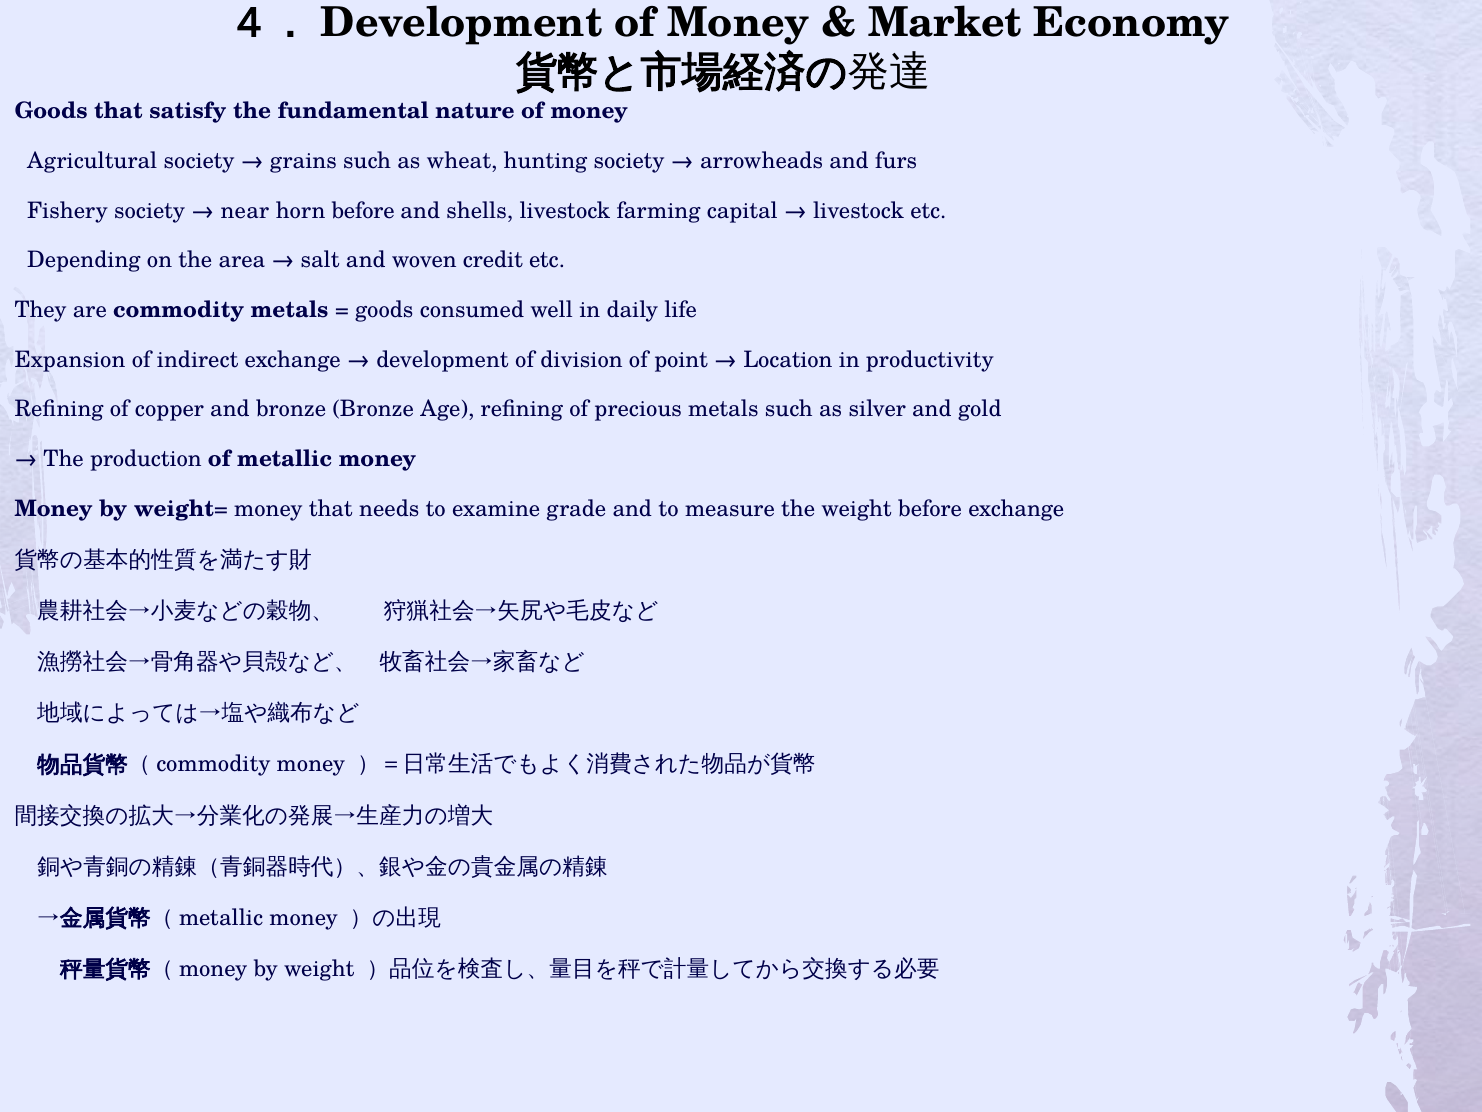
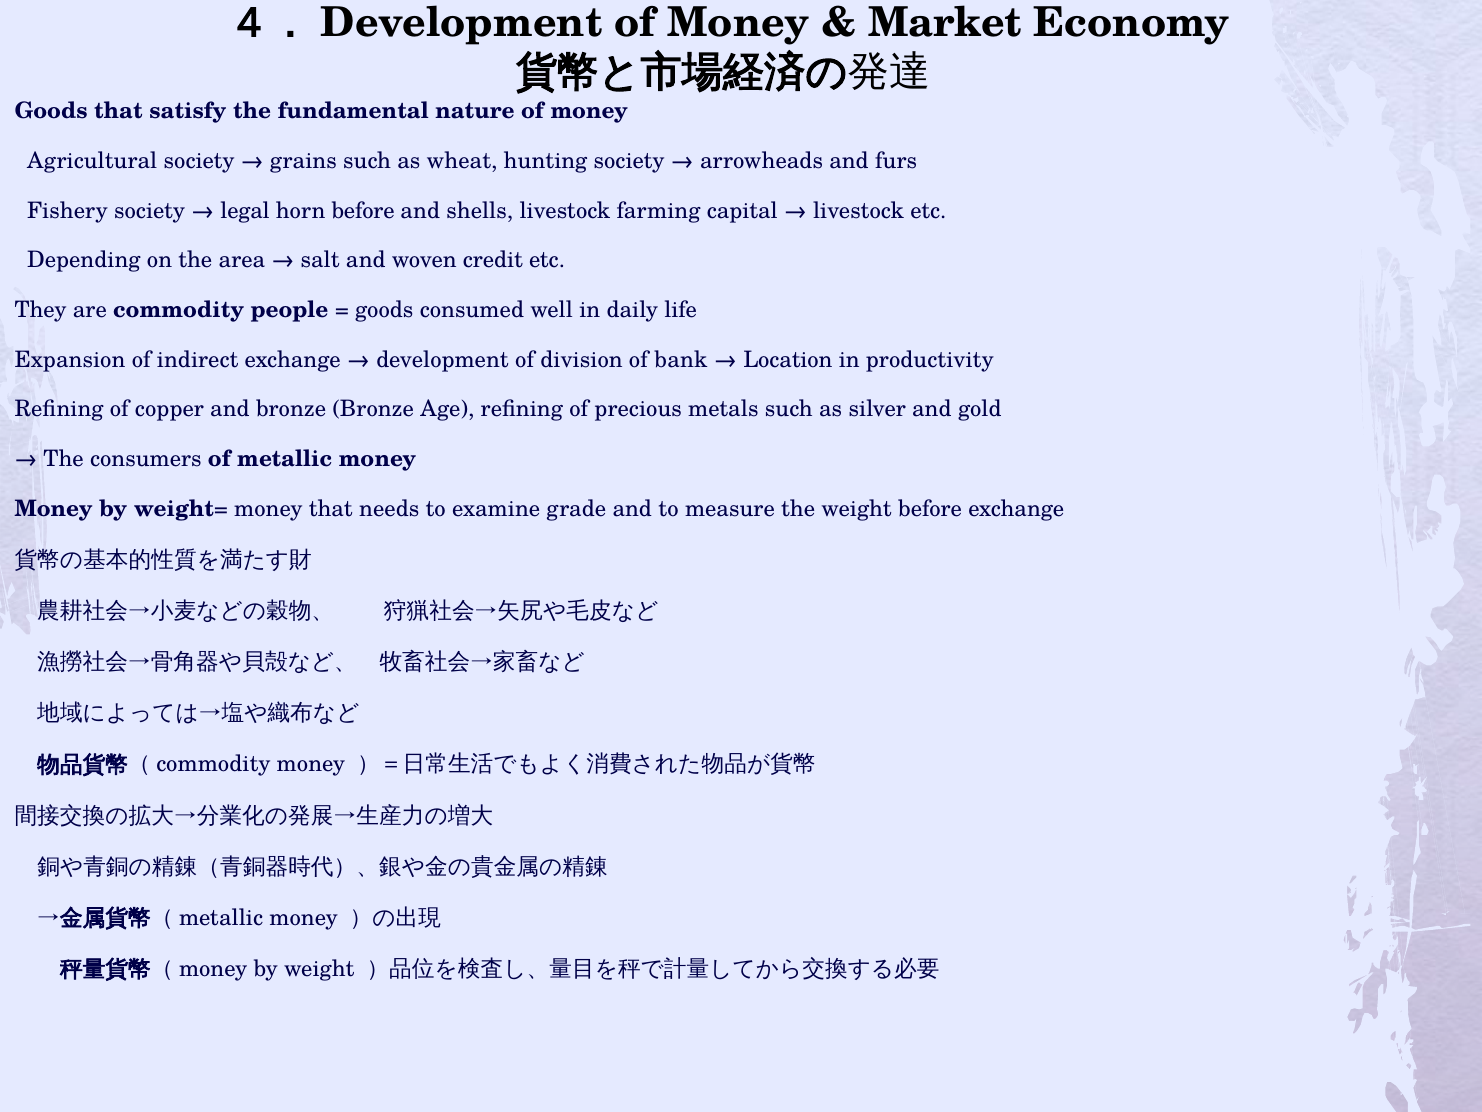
near: near -> legal
commodity metals: metals -> people
point: point -> bank
production: production -> consumers
